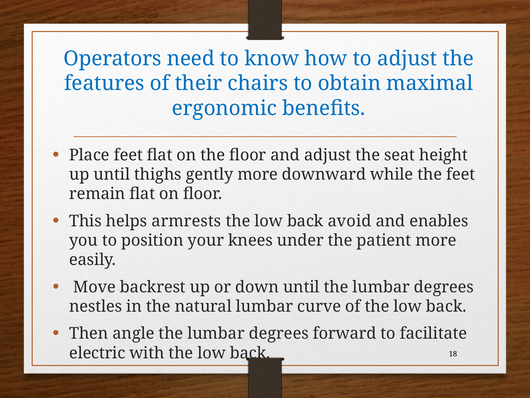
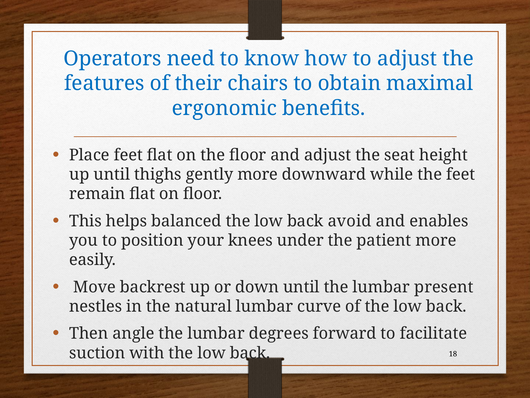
armrests: armrests -> balanced
until the lumbar degrees: degrees -> present
electric: electric -> suction
